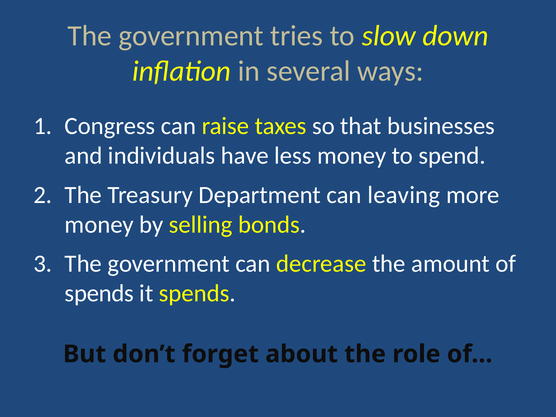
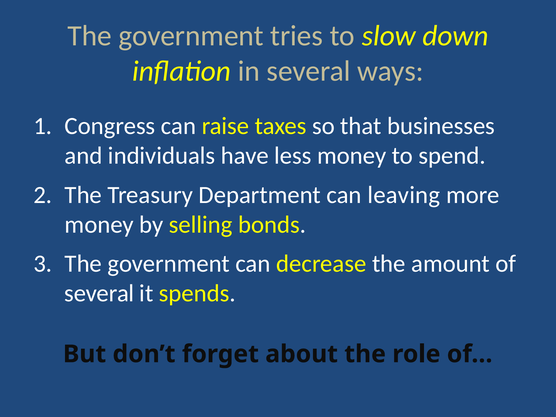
spends at (99, 294): spends -> several
